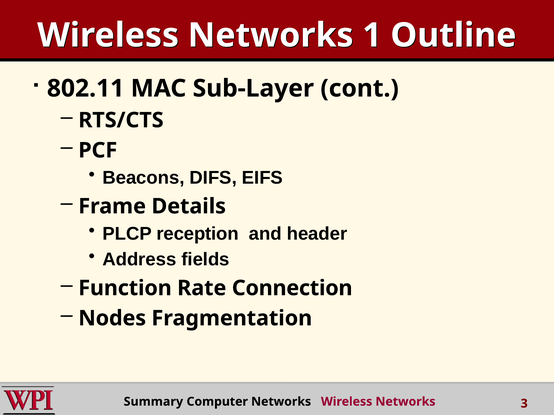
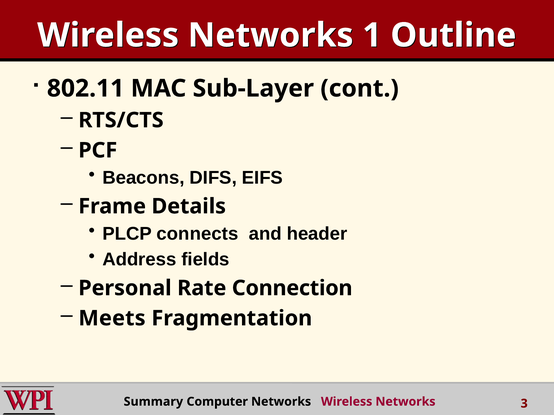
reception: reception -> connects
Function: Function -> Personal
Nodes: Nodes -> Meets
